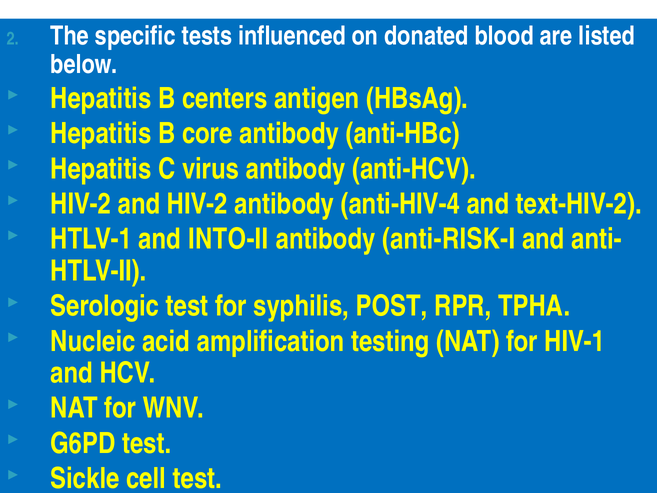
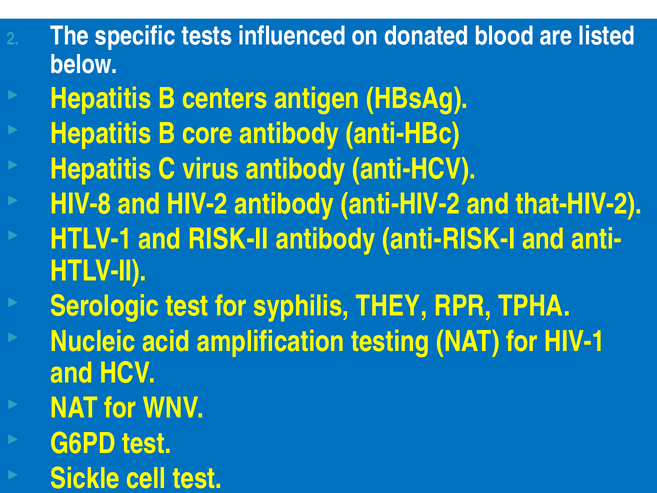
HIV-2 at (81, 204): HIV-2 -> HIV-8
anti-HIV-4: anti-HIV-4 -> anti-HIV-2
text-HIV-2: text-HIV-2 -> that-HIV-2
INTO-II: INTO-II -> RISK-II
POST: POST -> THEY
